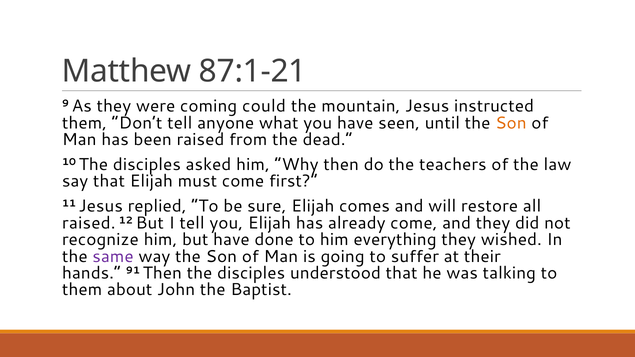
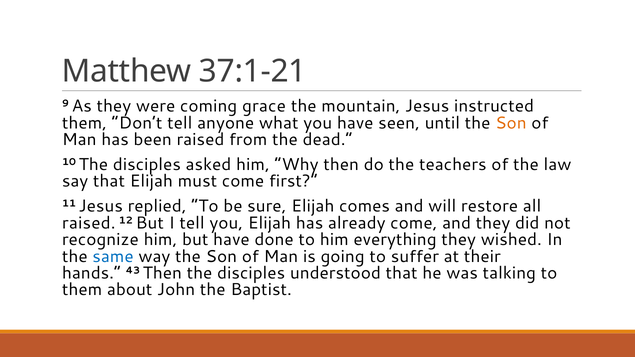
87:1-21: 87:1-21 -> 37:1-21
could: could -> grace
same colour: purple -> blue
91: 91 -> 43
